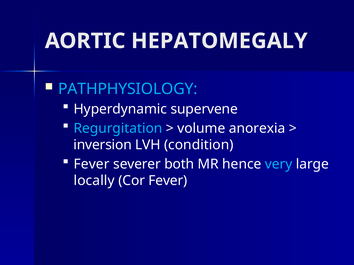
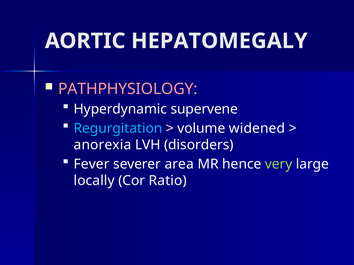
PATHPHYSIOLOGY colour: light blue -> pink
anorexia: anorexia -> widened
inversion: inversion -> anorexia
condition: condition -> disorders
both: both -> area
very colour: light blue -> light green
Cor Fever: Fever -> Ratio
